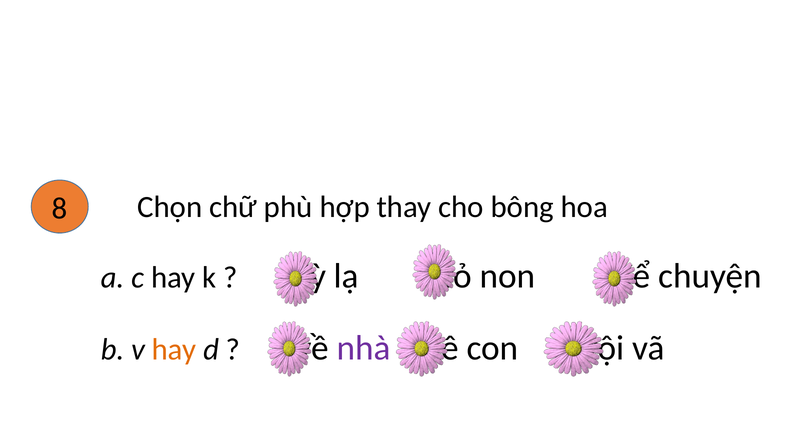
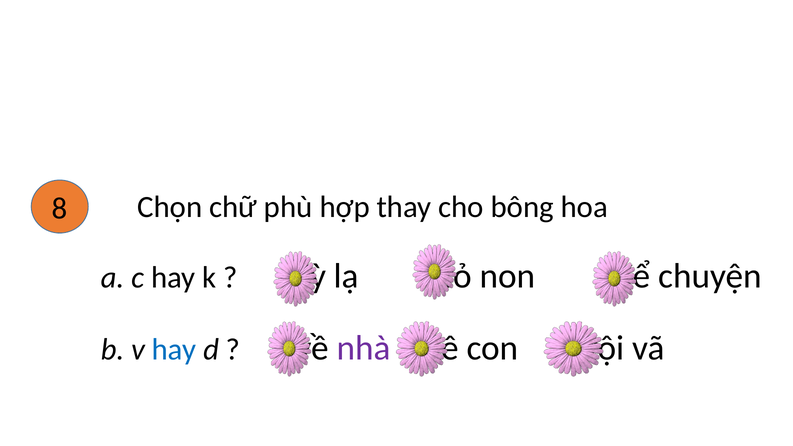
hay at (174, 349) colour: orange -> blue
